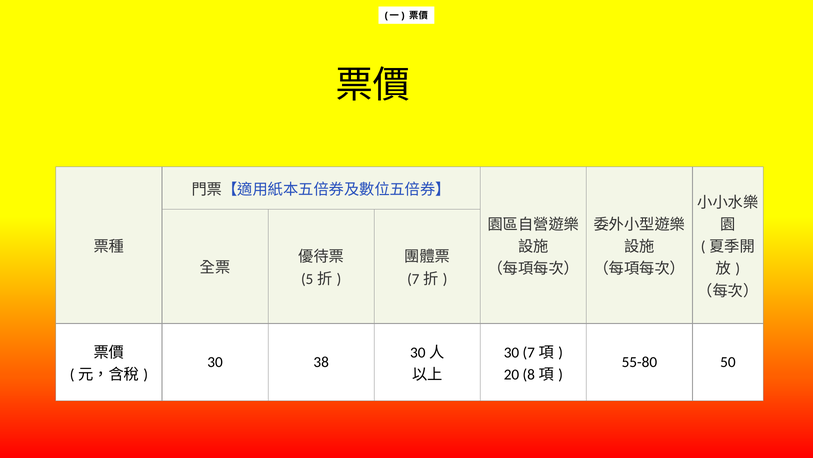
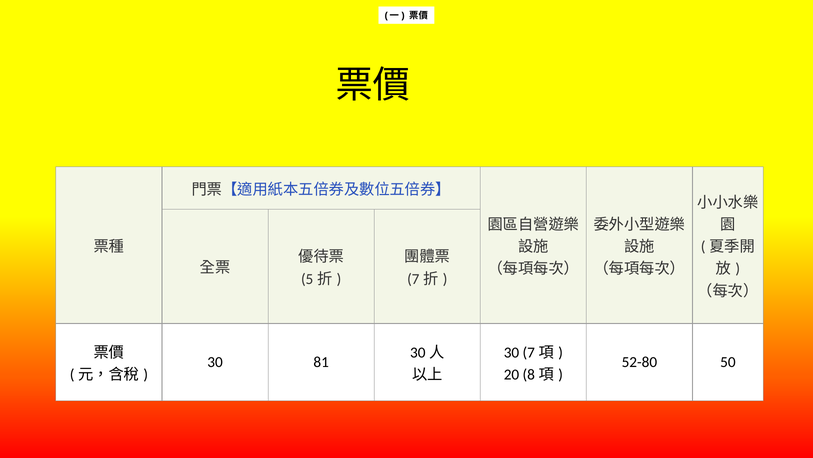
38: 38 -> 81
55-80: 55-80 -> 52-80
